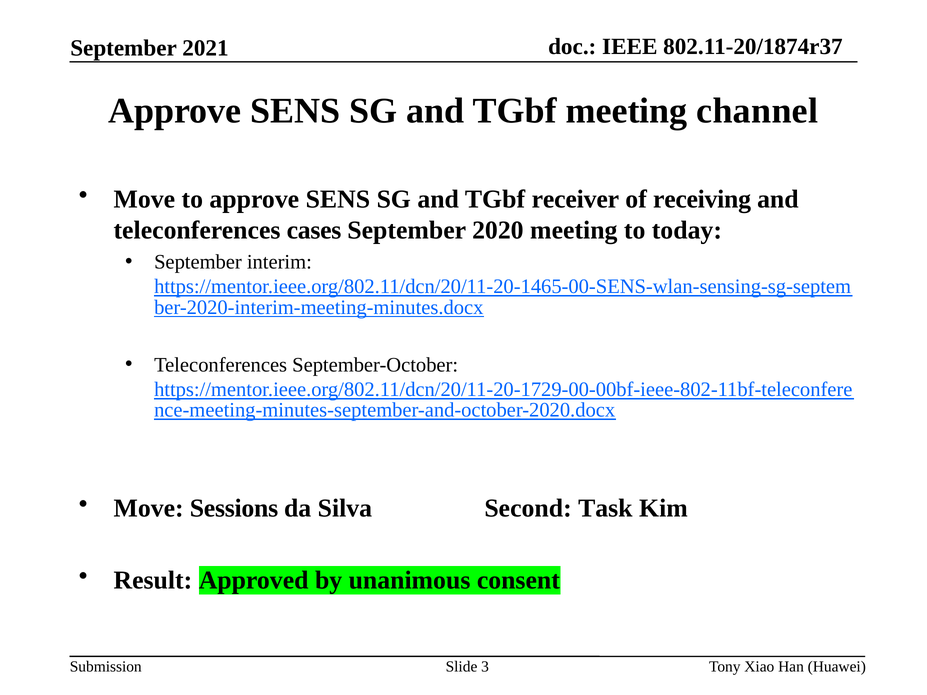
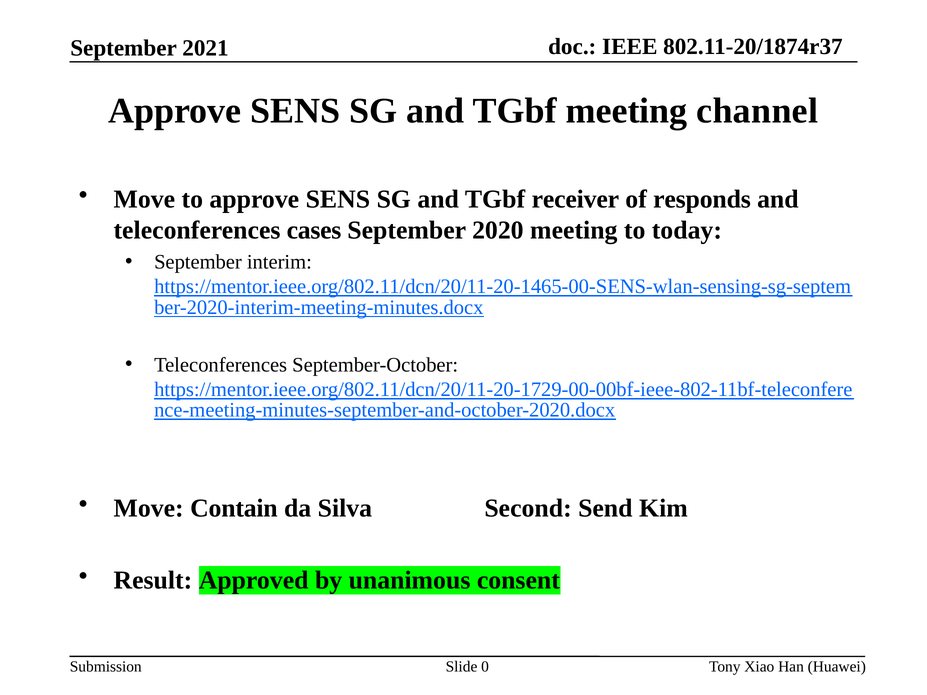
receiving: receiving -> responds
Sessions: Sessions -> Contain
Task: Task -> Send
3: 3 -> 0
